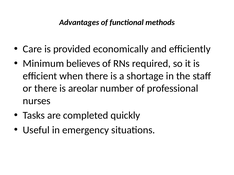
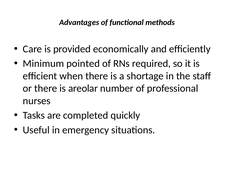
believes: believes -> pointed
